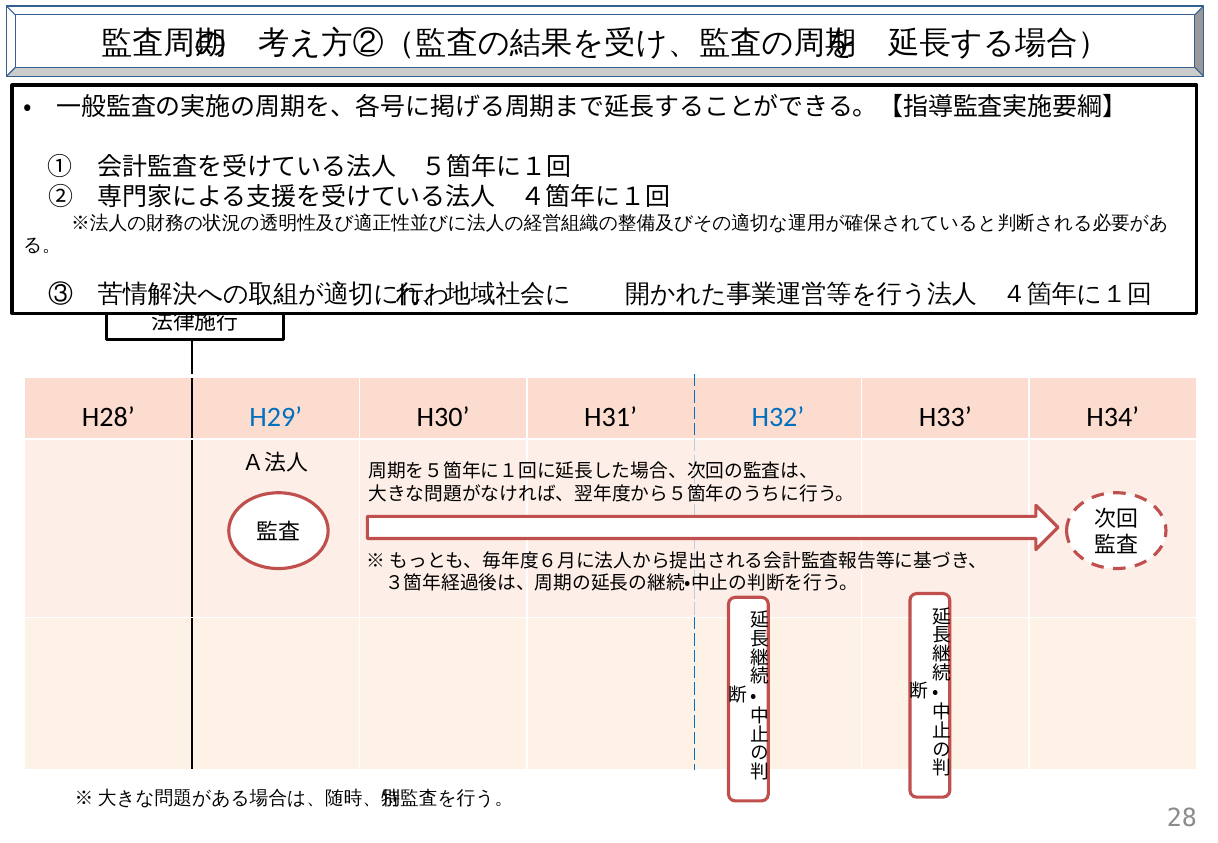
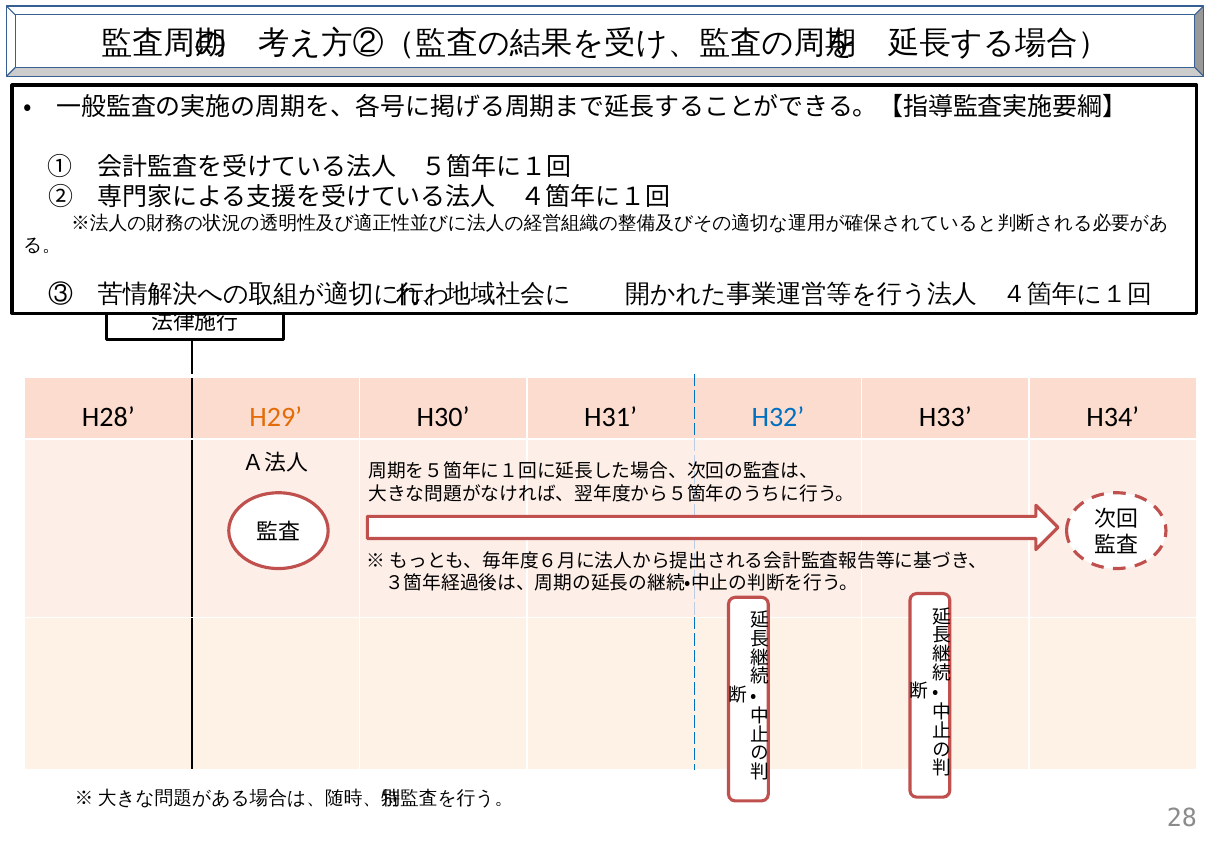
H29 colour: blue -> orange
